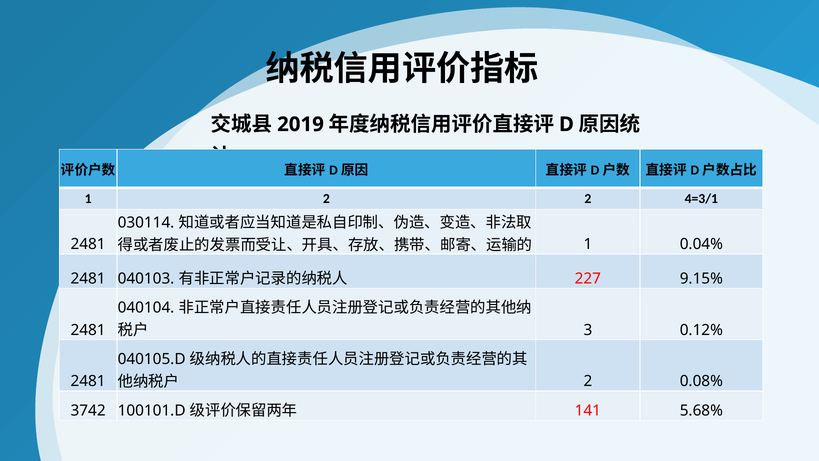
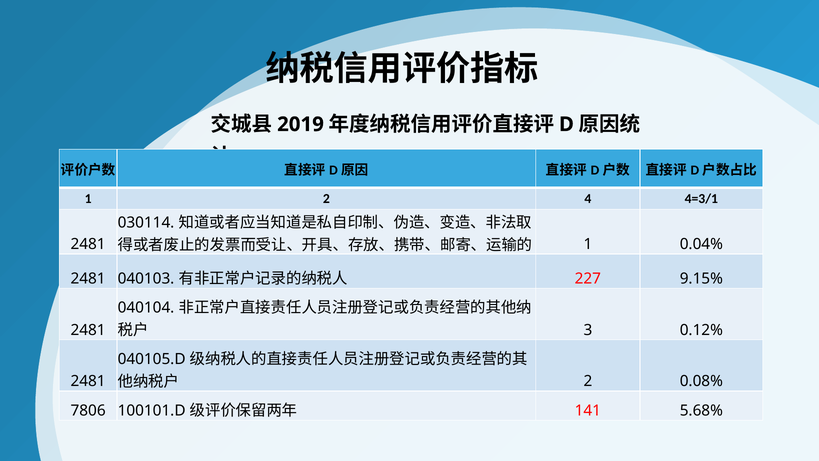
2 2: 2 -> 4
3742: 3742 -> 7806
